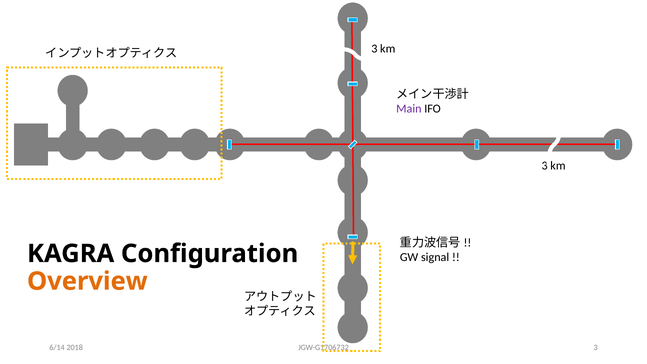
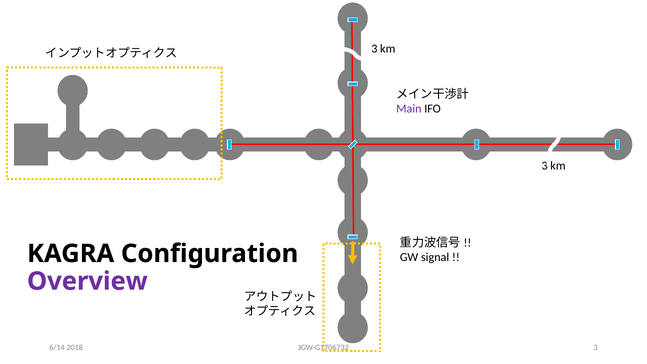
Overview colour: orange -> purple
